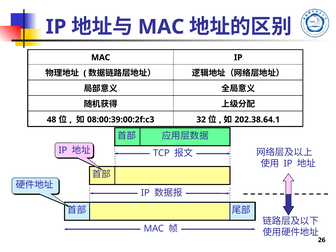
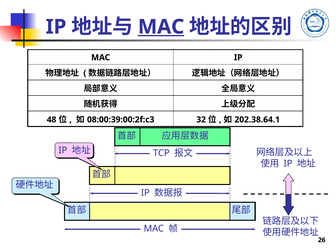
MAC at (161, 27) underline: none -> present
